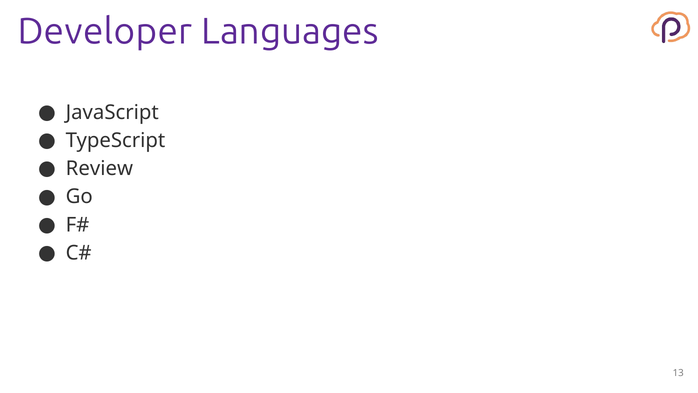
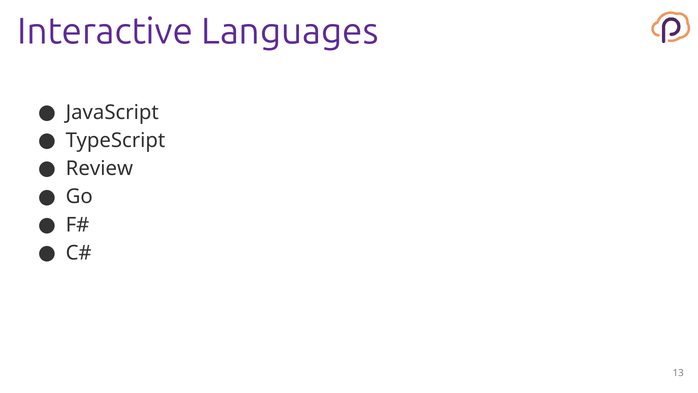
Developer: Developer -> Interactive
